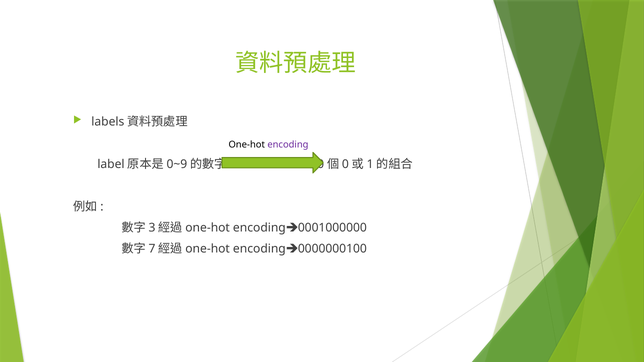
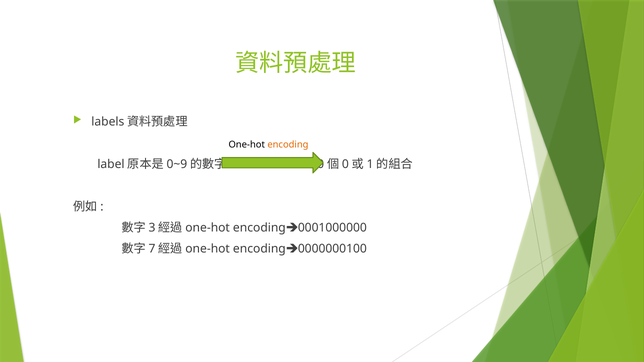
encoding colour: purple -> orange
